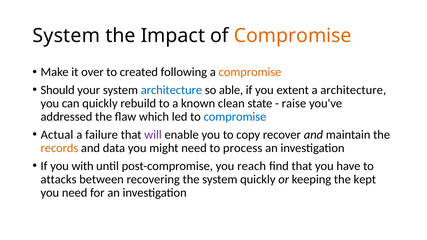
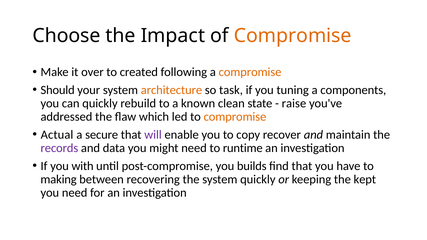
System at (66, 36): System -> Choose
architecture at (171, 90) colour: blue -> orange
able: able -> task
extent: extent -> tuning
a architecture: architecture -> components
compromise at (235, 117) colour: blue -> orange
failure: failure -> secure
records colour: orange -> purple
process: process -> runtime
reach: reach -> builds
attacks: attacks -> making
